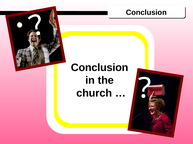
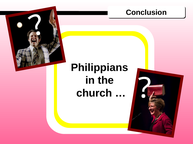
Conclusion at (100, 68): Conclusion -> Philippians
